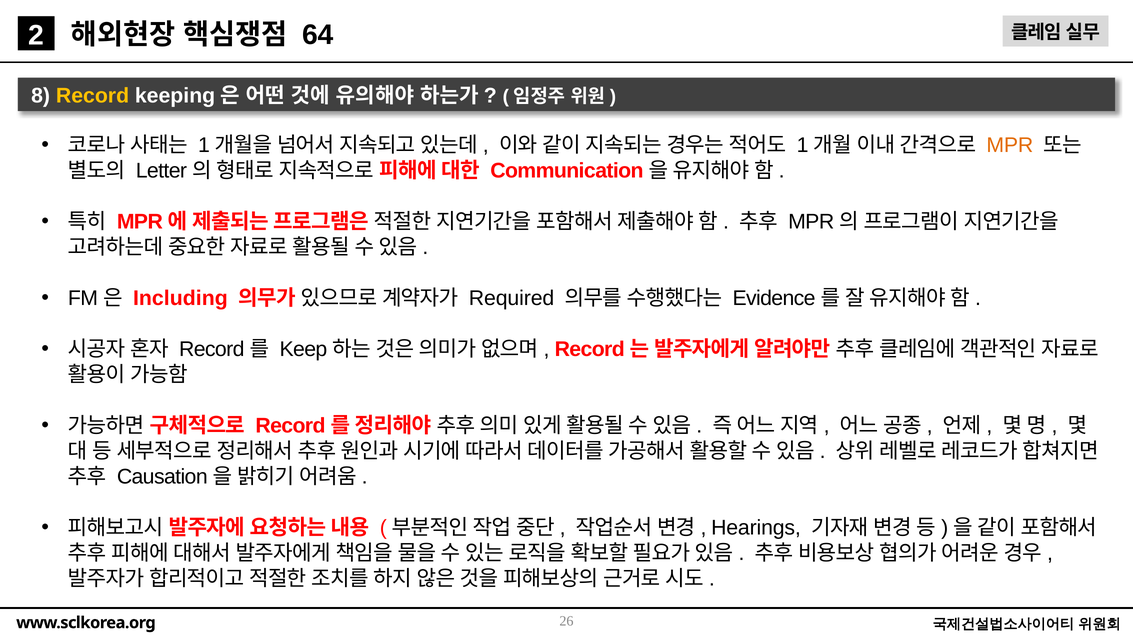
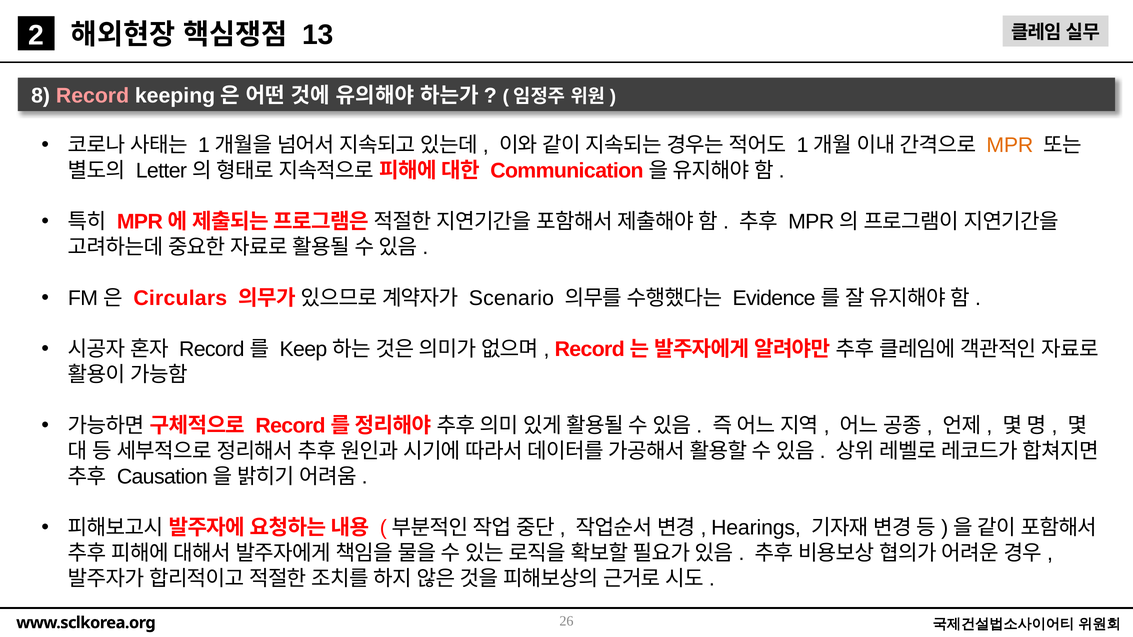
64: 64 -> 13
Record colour: yellow -> pink
Including: Including -> Circulars
Required: Required -> Scenario
